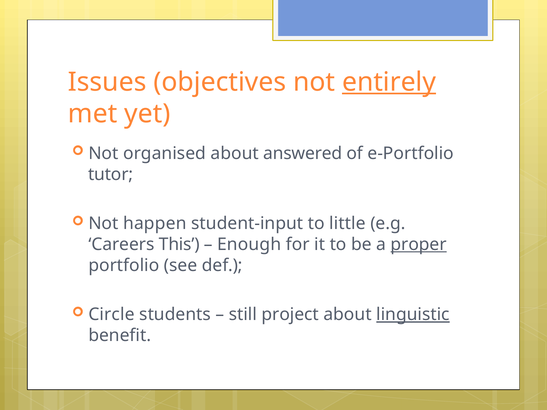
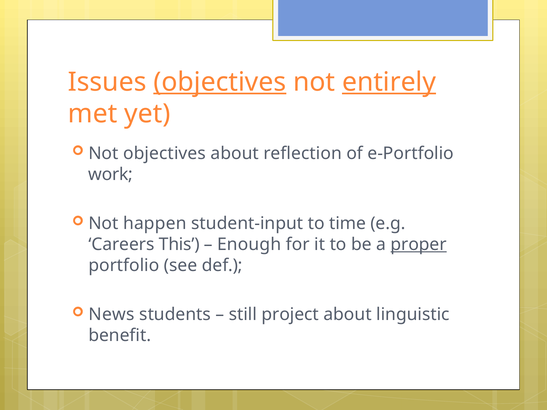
objectives at (220, 82) underline: none -> present
Not organised: organised -> objectives
answered: answered -> reflection
tutor: tutor -> work
little: little -> time
Circle: Circle -> News
linguistic underline: present -> none
